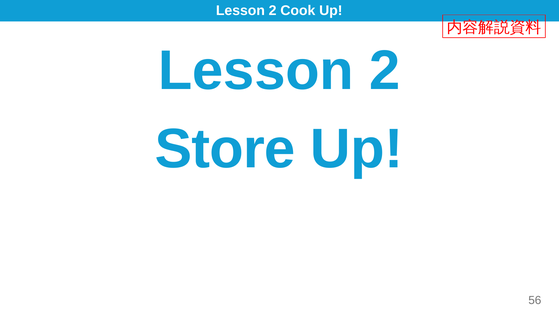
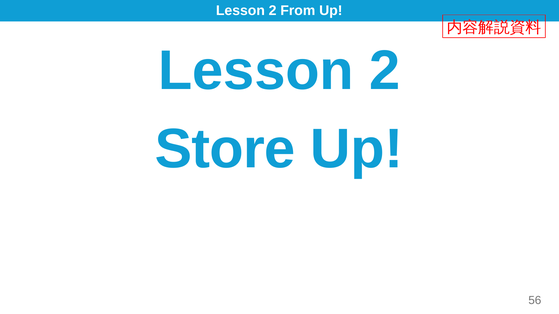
Cook: Cook -> From
